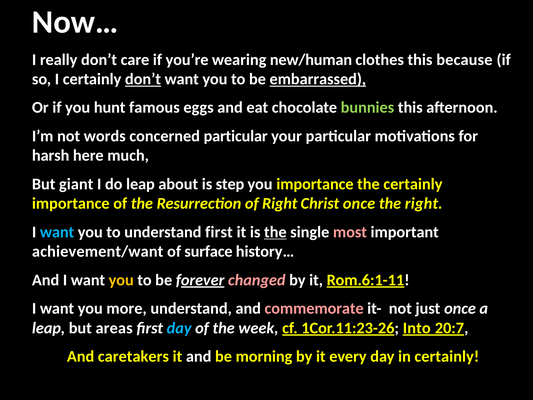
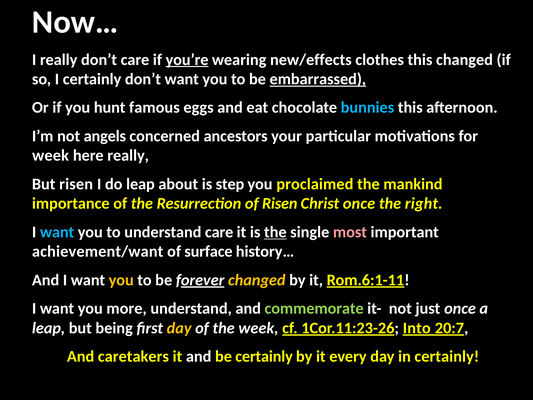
you’re underline: none -> present
new/human: new/human -> new/effects
this because: because -> changed
don’t at (143, 79) underline: present -> none
bunnies colour: light green -> light blue
words: words -> angels
concerned particular: particular -> ancestors
harsh at (51, 155): harsh -> week
here much: much -> really
But giant: giant -> risen
you importance: importance -> proclaimed
the certainly: certainly -> mankind
of Right: Right -> Risen
understand first: first -> care
changed at (257, 280) colour: pink -> yellow
commemorate colour: pink -> light green
areas: areas -> being
day at (179, 328) colour: light blue -> yellow
be morning: morning -> certainly
